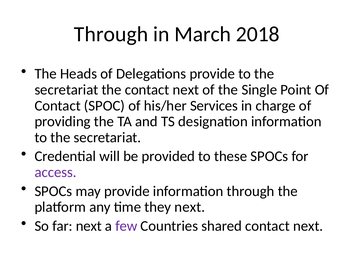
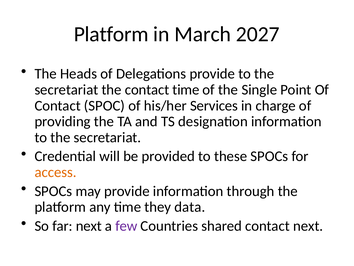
Through at (111, 34): Through -> Platform
2018: 2018 -> 2027
the contact next: next -> time
access colour: purple -> orange
they next: next -> data
